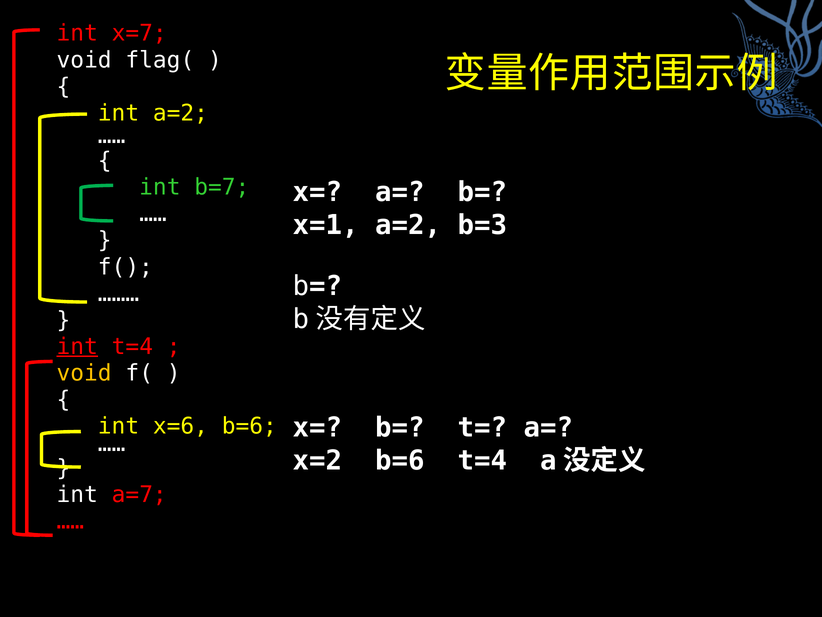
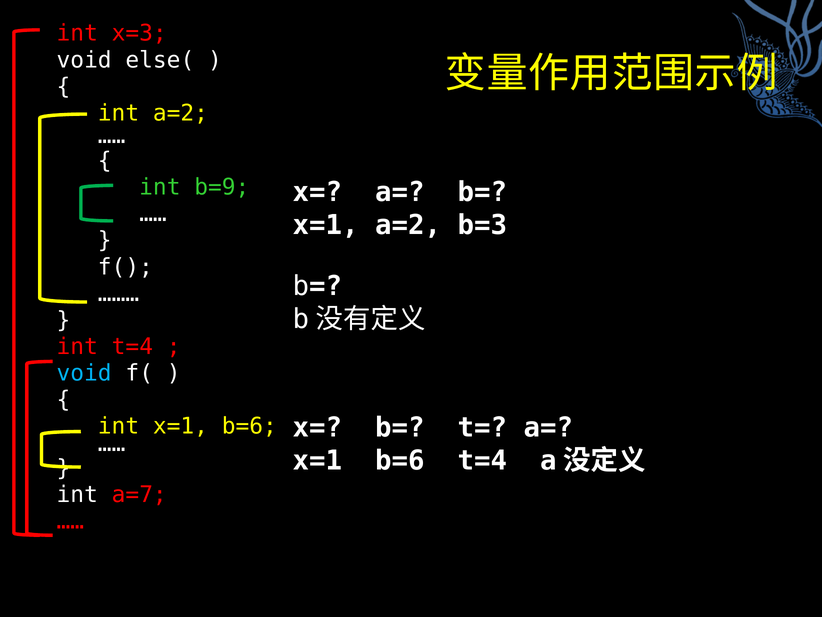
x=7: x=7 -> x=3
flag(: flag( -> else(
b=7: b=7 -> b=9
int at (77, 346) underline: present -> none
void at (84, 373) colour: yellow -> light blue
int x=6: x=6 -> x=1
x=2 at (318, 460): x=2 -> x=1
